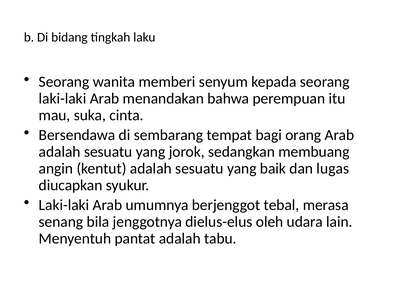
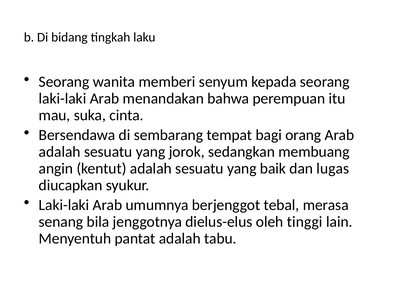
udara: udara -> tinggi
